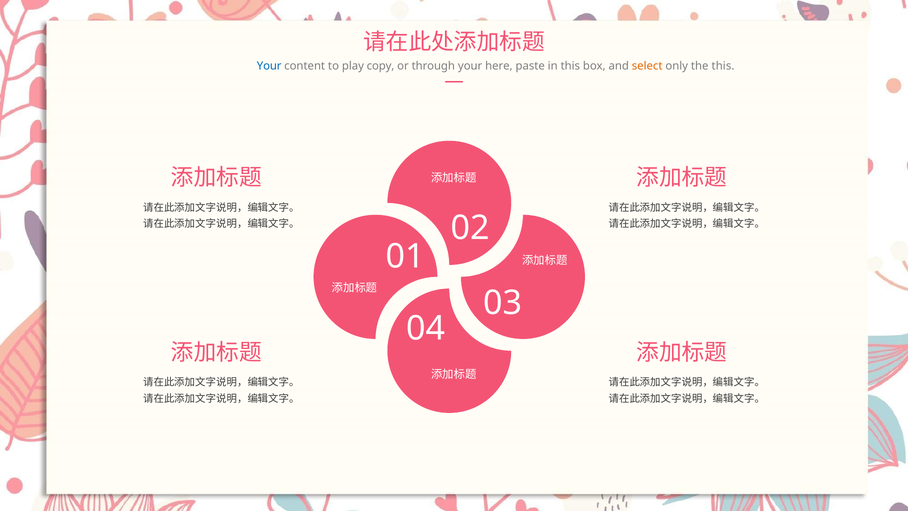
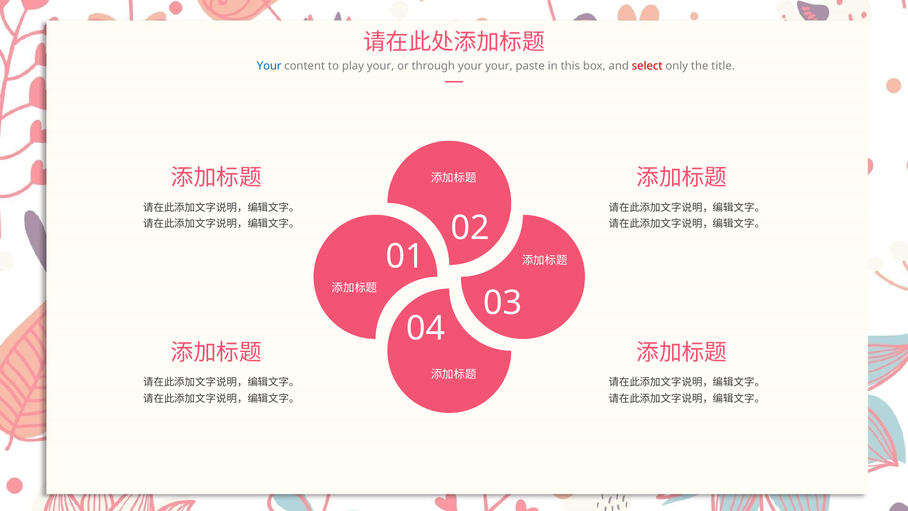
play copy: copy -> your
your here: here -> your
select colour: orange -> red
the this: this -> title
